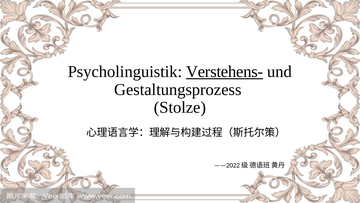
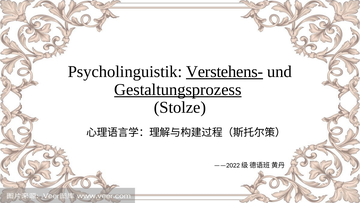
Gestaltungsprozess underline: none -> present
